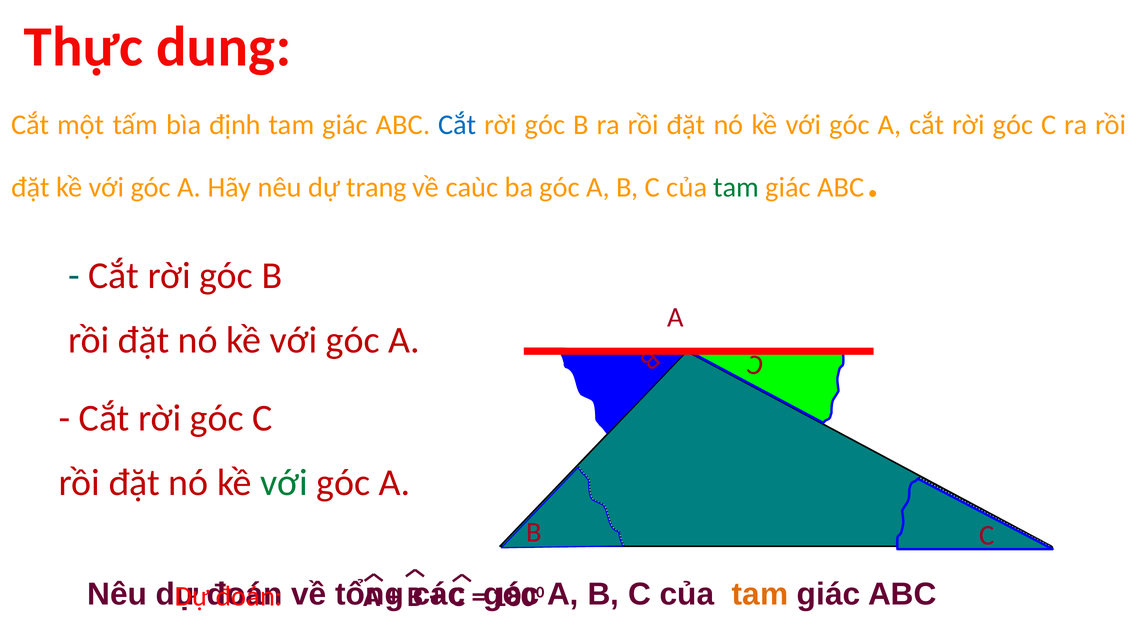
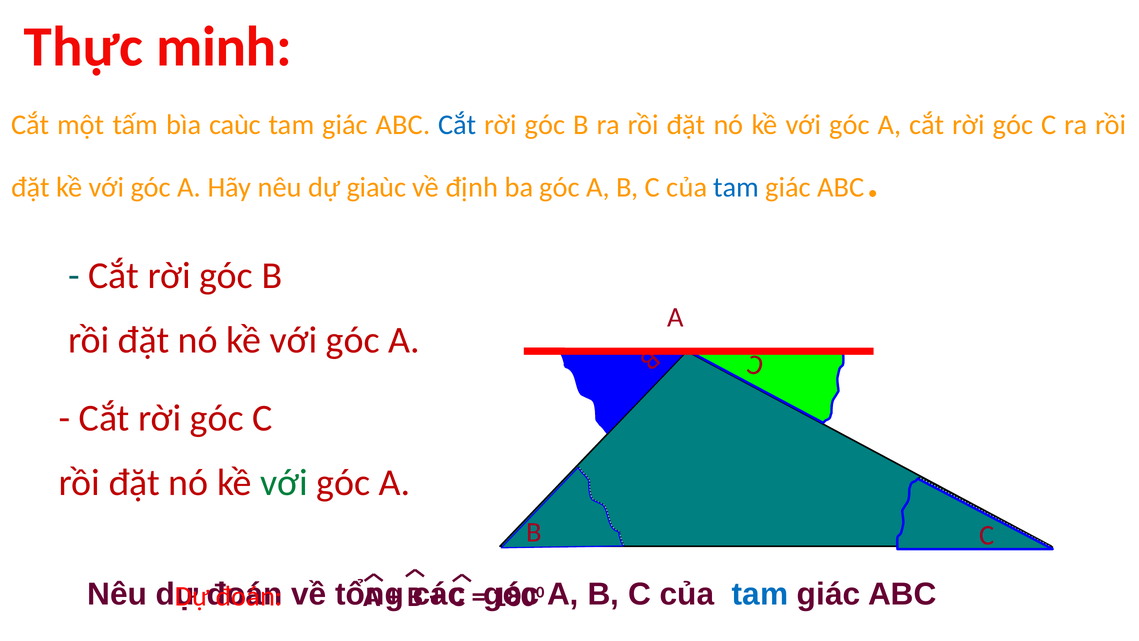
dung: dung -> minh
định: định -> caùc
trang: trang -> giaùc
caùc: caùc -> định
tam at (736, 187) colour: green -> blue
tam at (760, 594) colour: orange -> blue
